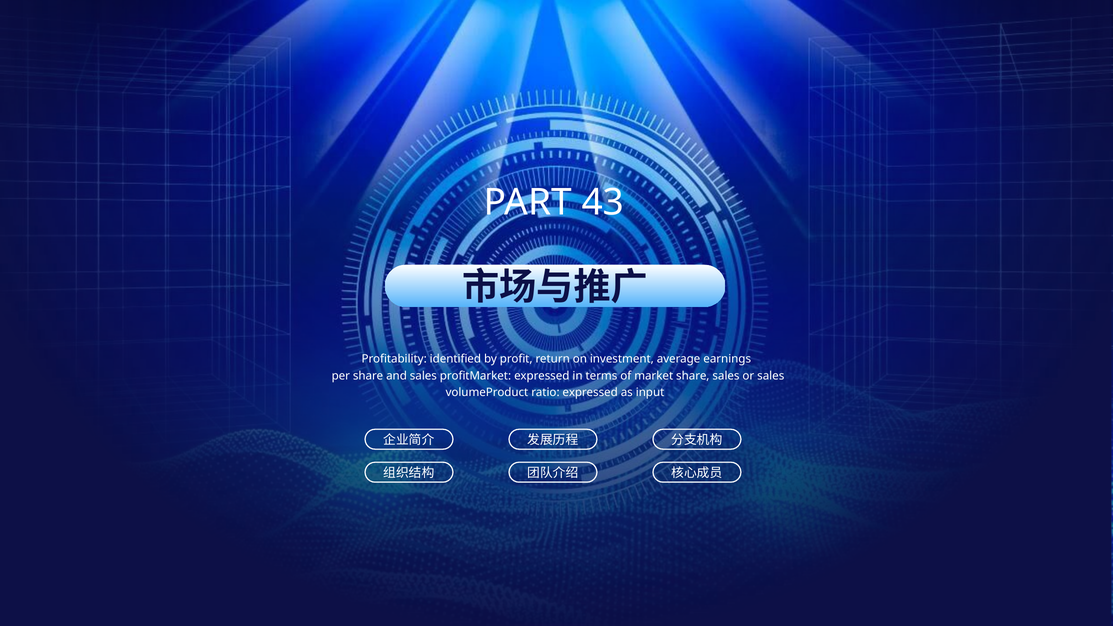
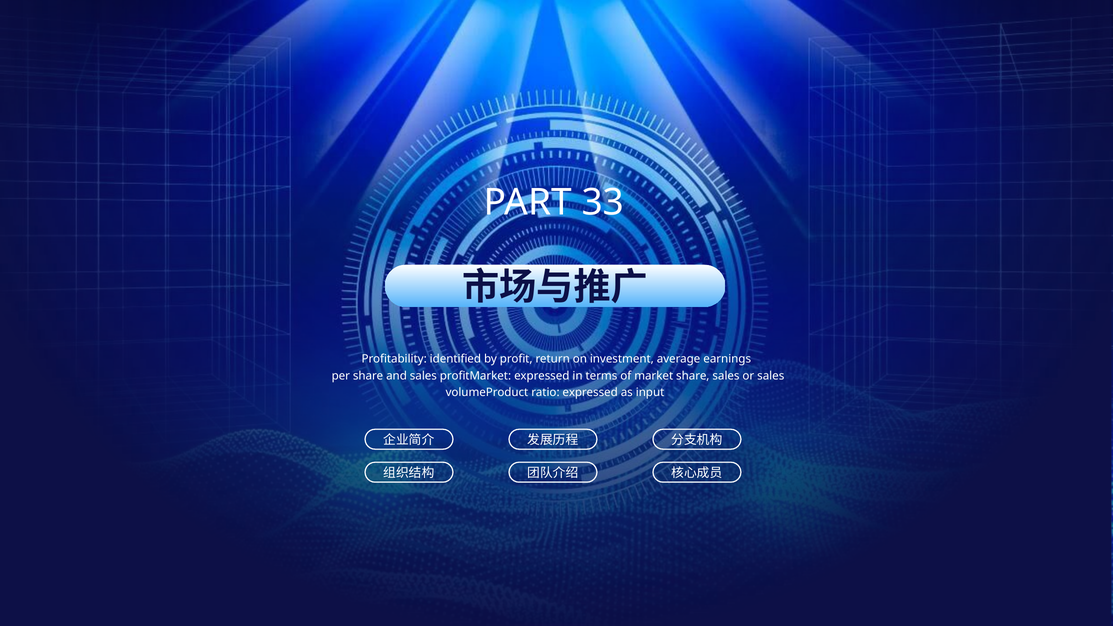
43: 43 -> 33
